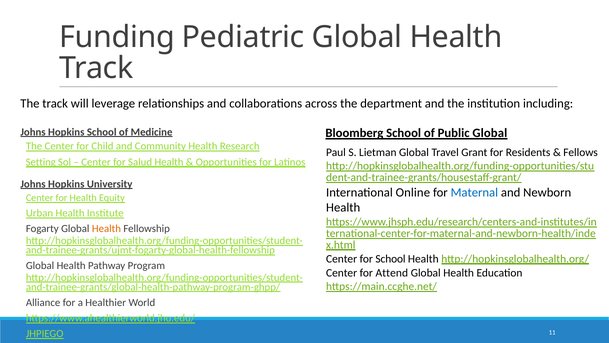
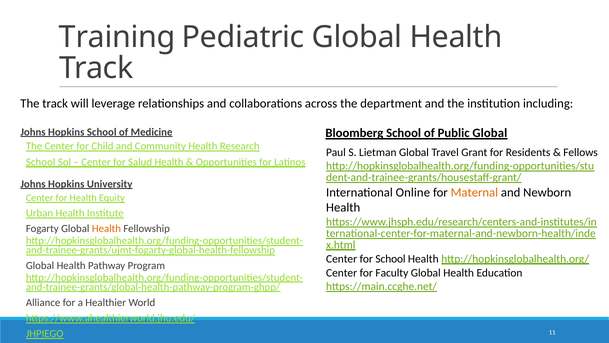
Funding: Funding -> Training
Setting at (41, 162): Setting -> School
Maternal colour: blue -> orange
Attend: Attend -> Faculty
